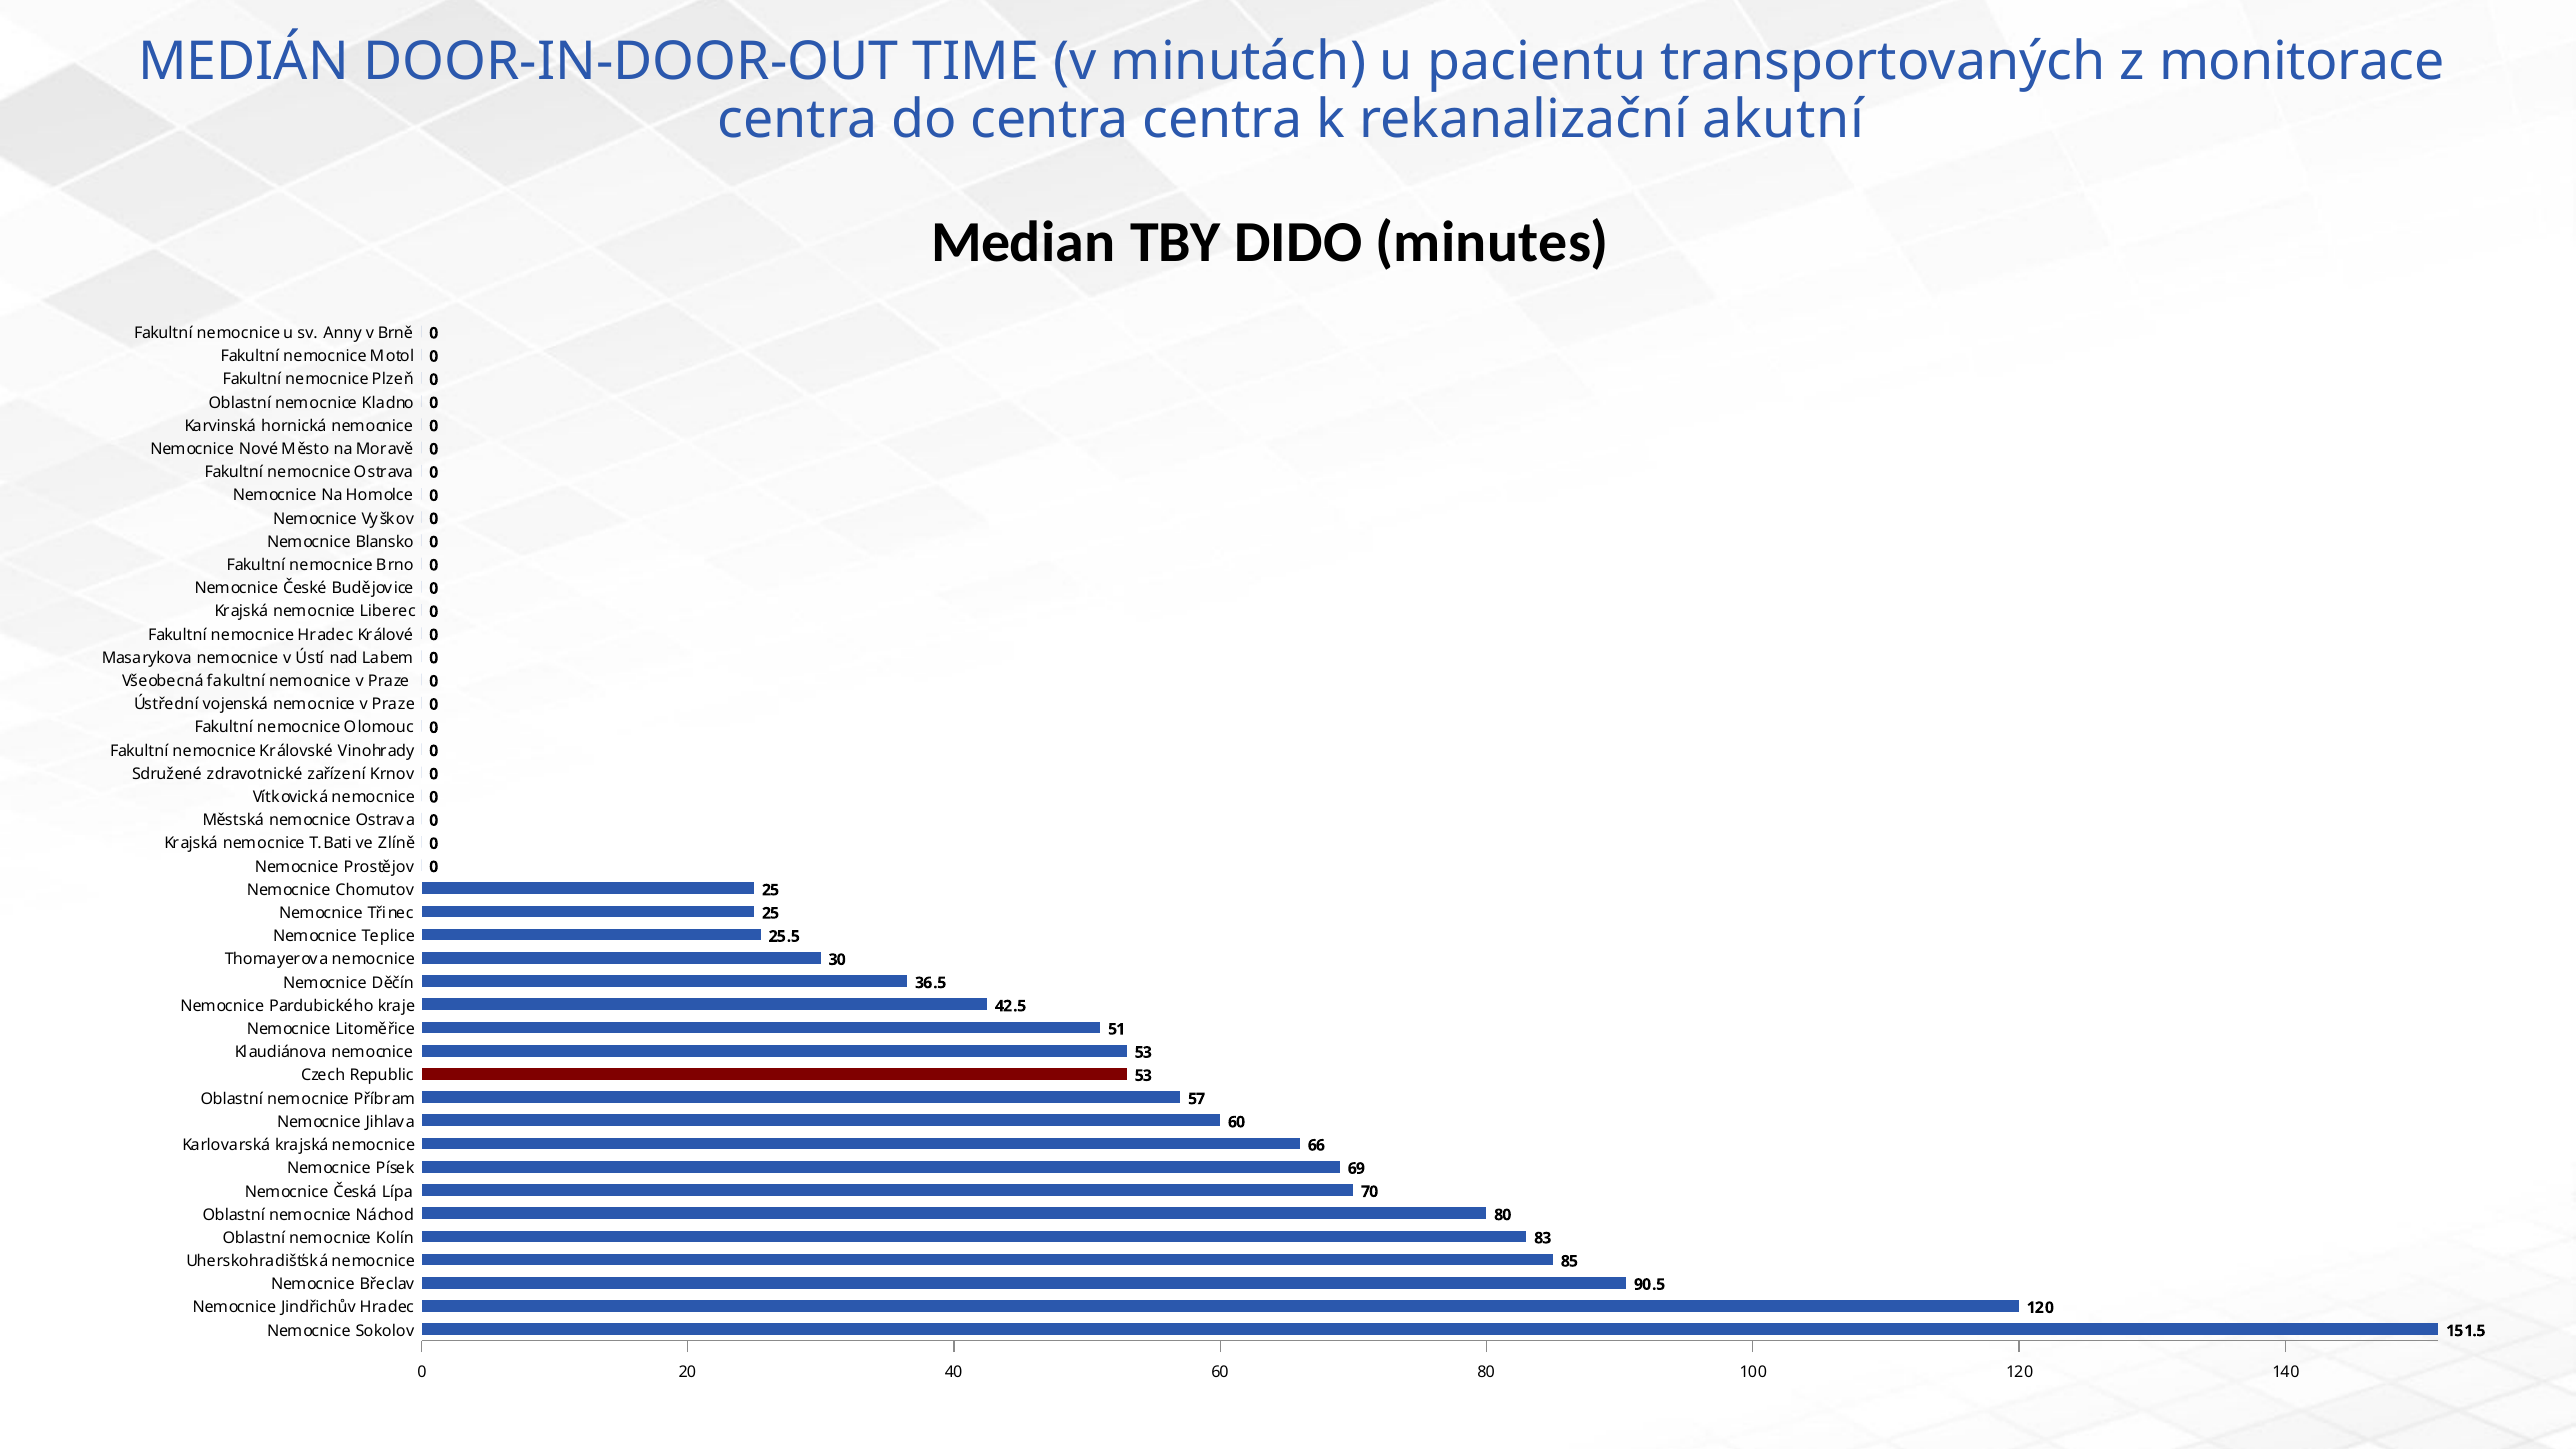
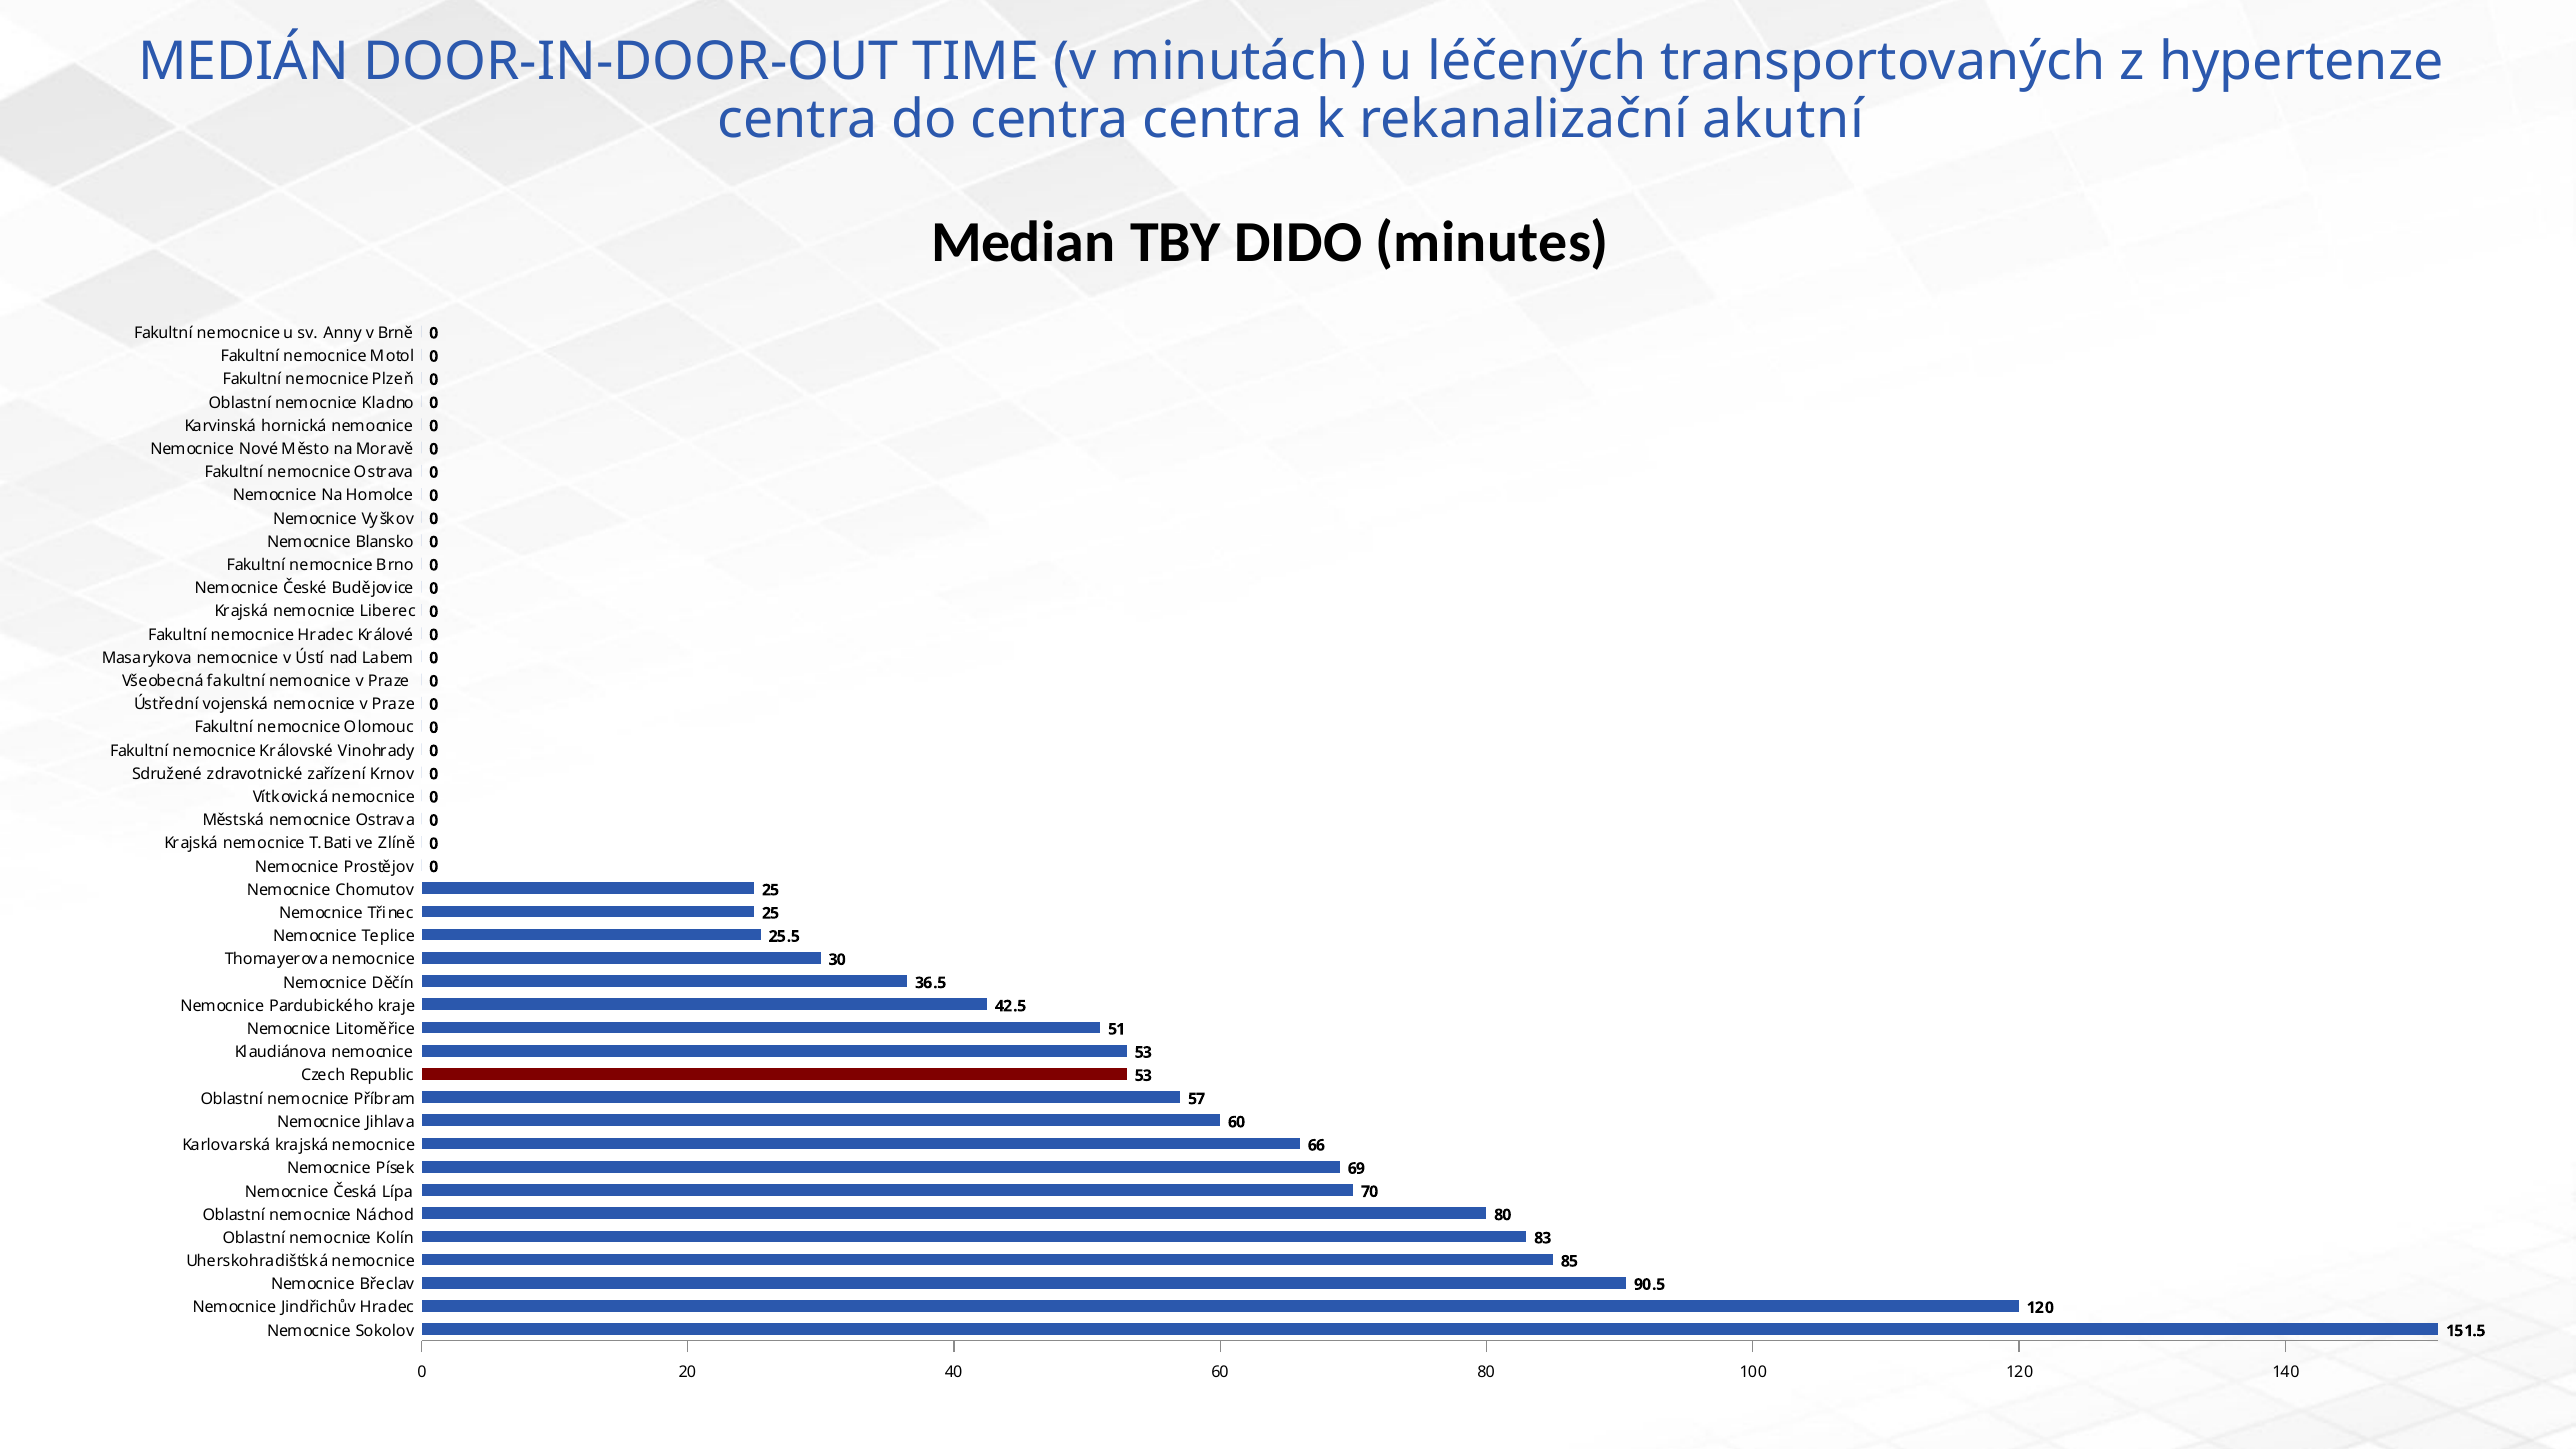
pacientu: pacientu -> léčených
monitorace: monitorace -> hypertenze
